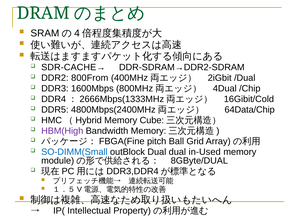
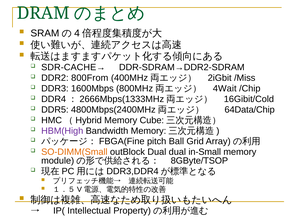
/Dual: /Dual -> /Miss
4Dual: 4Dual -> 4Wait
SO-DIMM(Small colour: blue -> orange
in-Used: in-Used -> in-Small
8GByte/DUAL: 8GByte/DUAL -> 8GByte/TSOP
